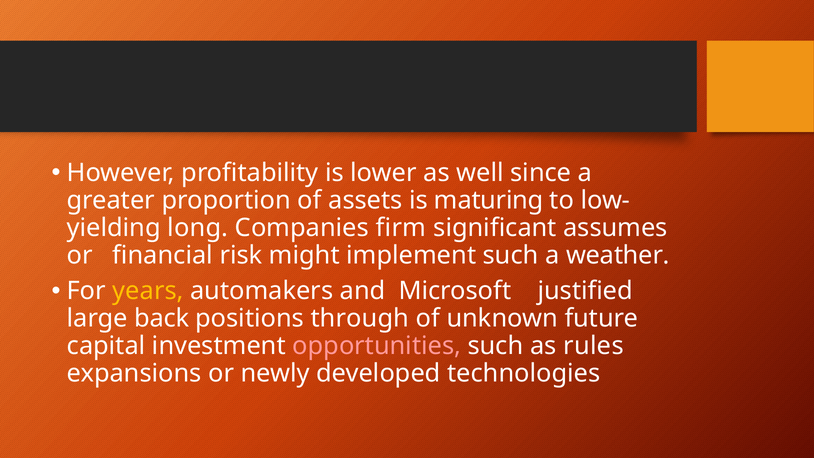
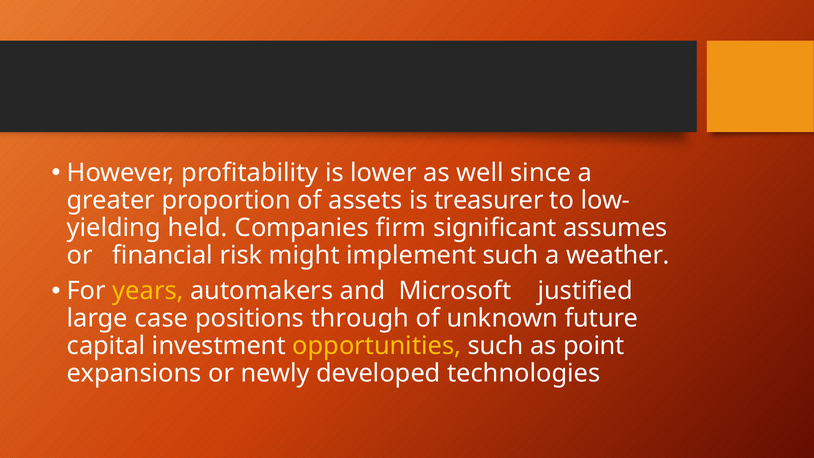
maturing: maturing -> treasurer
long: long -> held
back: back -> case
opportunities colour: pink -> yellow
rules: rules -> point
